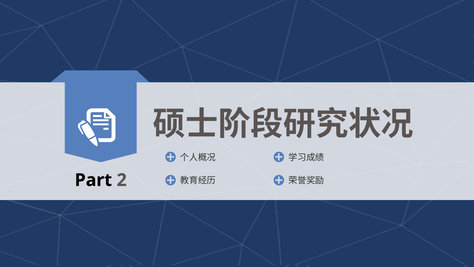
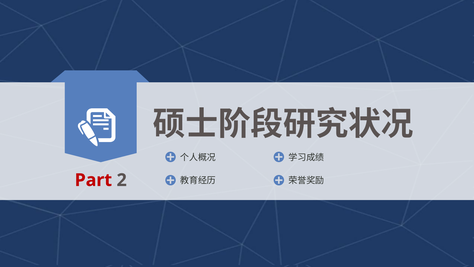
Part colour: black -> red
